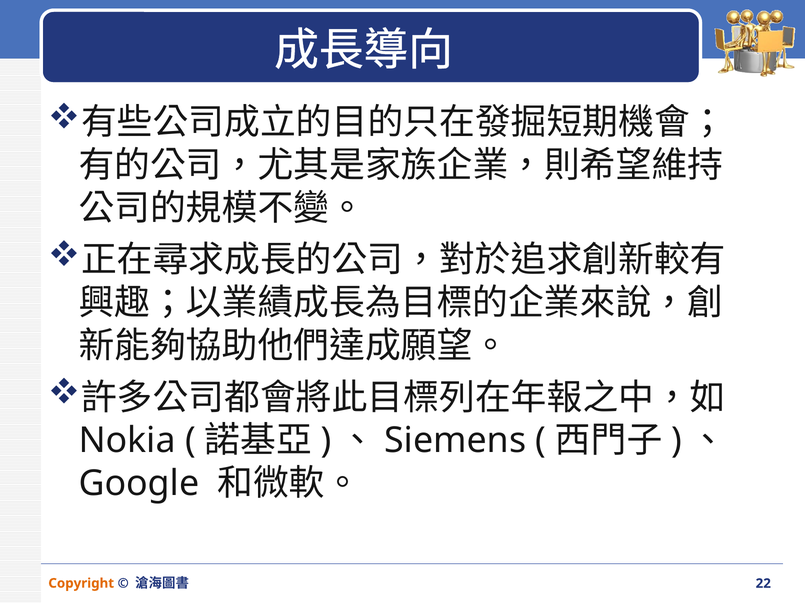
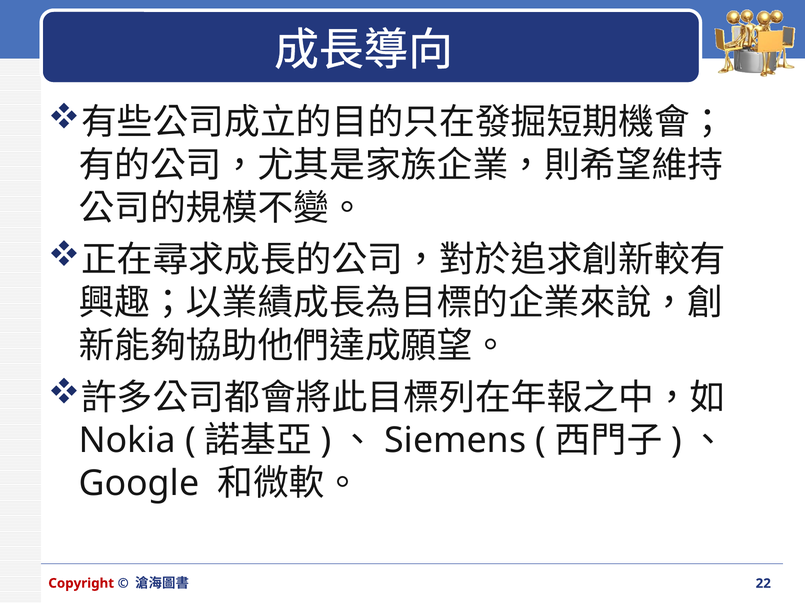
Copyright colour: orange -> red
